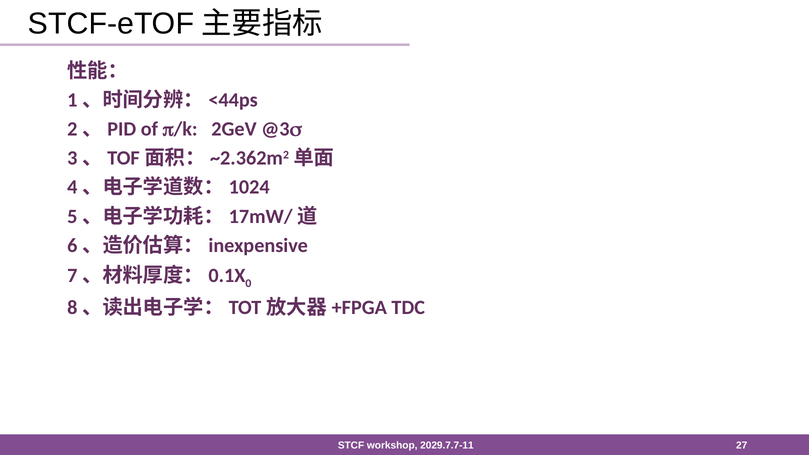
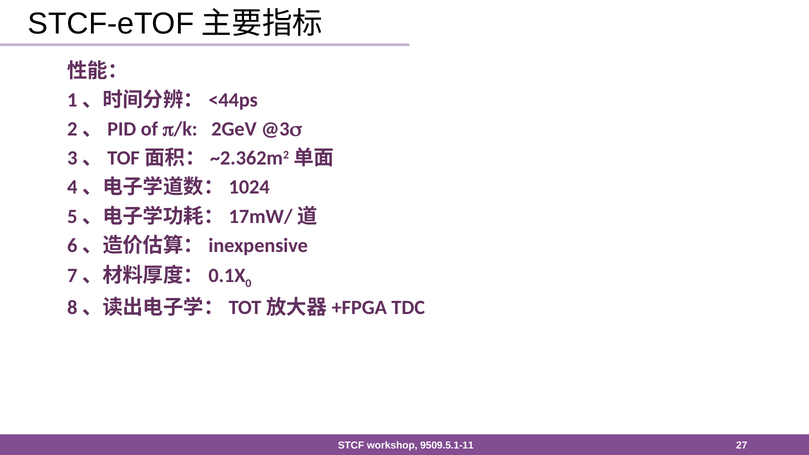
2029.7.7-11: 2029.7.7-11 -> 9509.5.1-11
